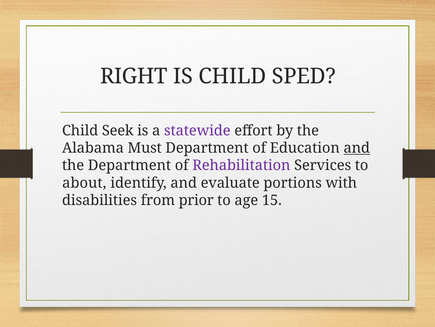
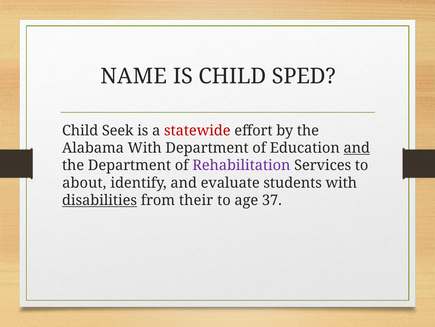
RIGHT: RIGHT -> NAME
statewide colour: purple -> red
Alabama Must: Must -> With
portions: portions -> students
disabilities underline: none -> present
prior: prior -> their
15: 15 -> 37
